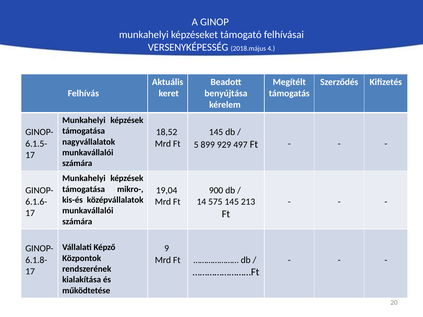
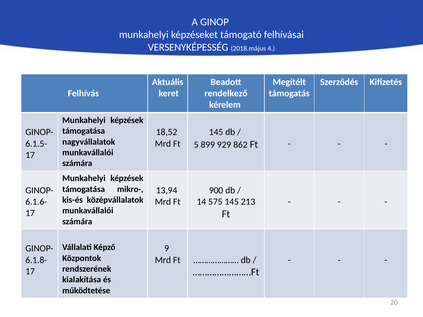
benyújtása: benyújtása -> rendelkező
497: 497 -> 862
19,04: 19,04 -> 13,94
